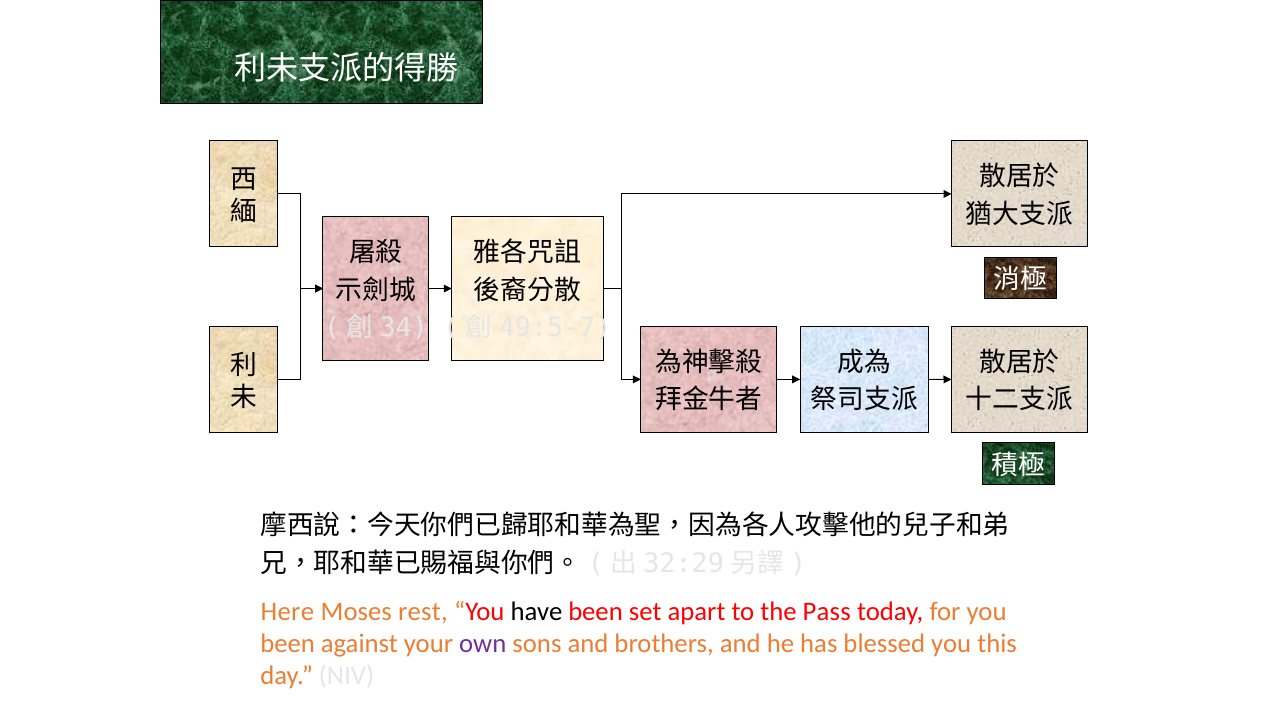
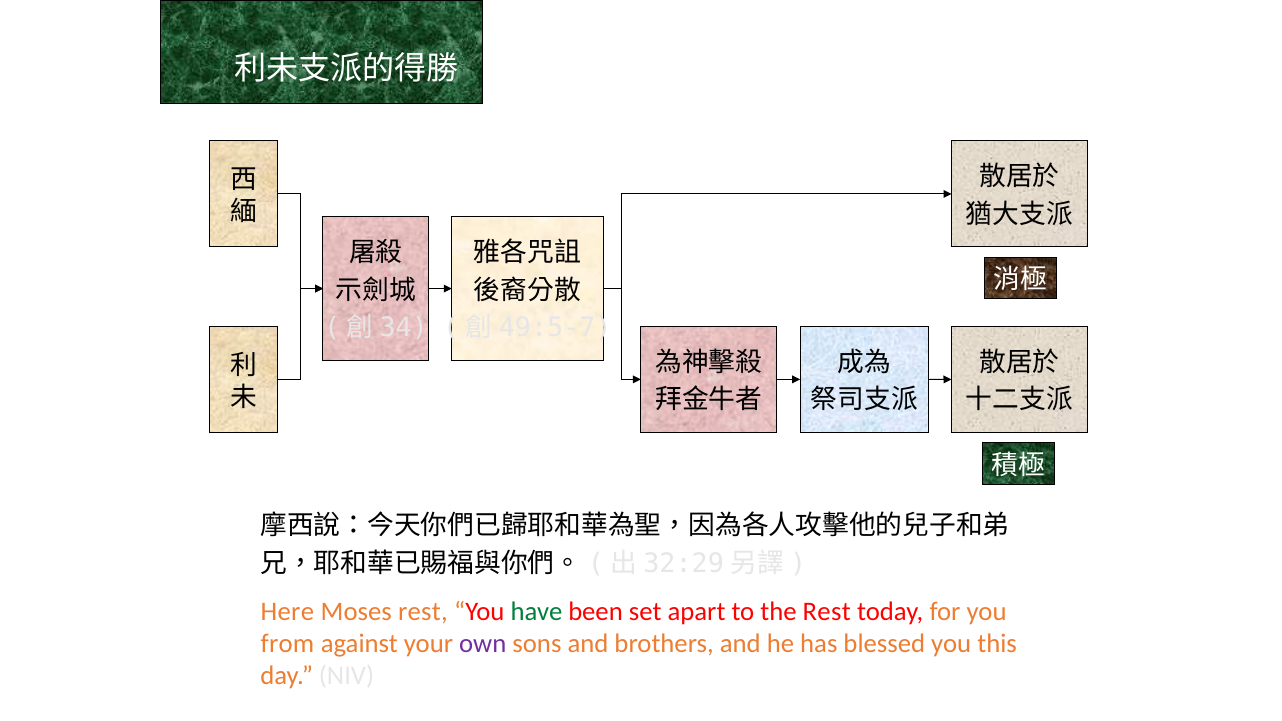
have colour: black -> green
the Pass: Pass -> Rest
been at (288, 643): been -> from
